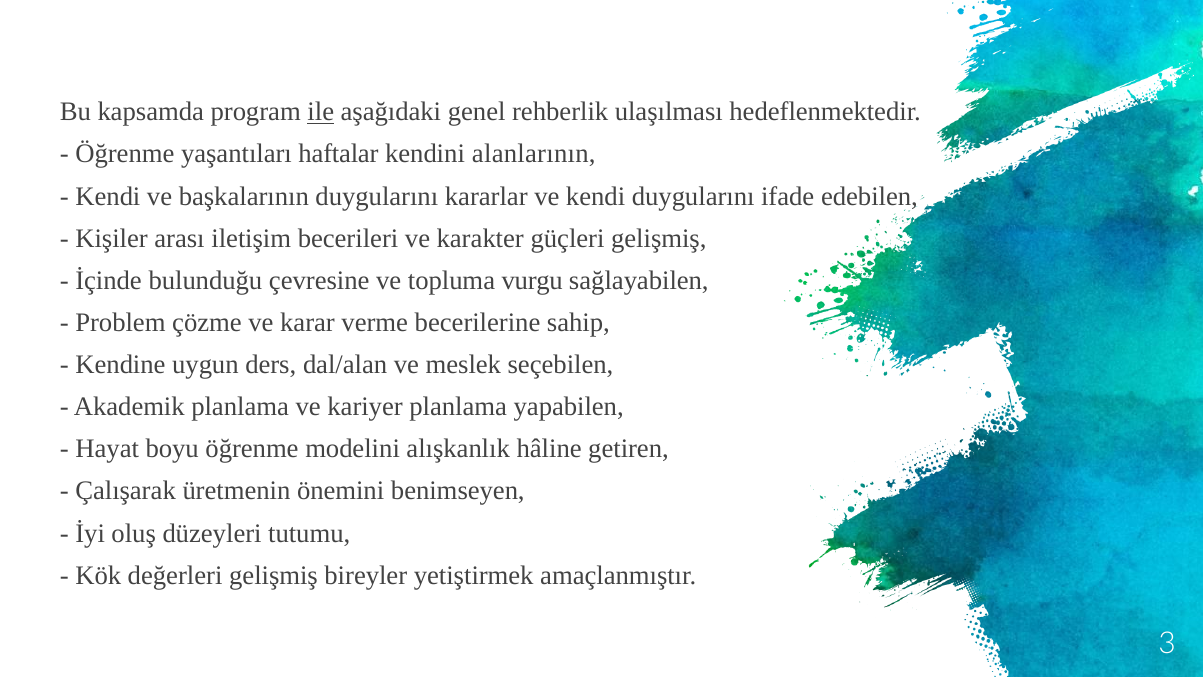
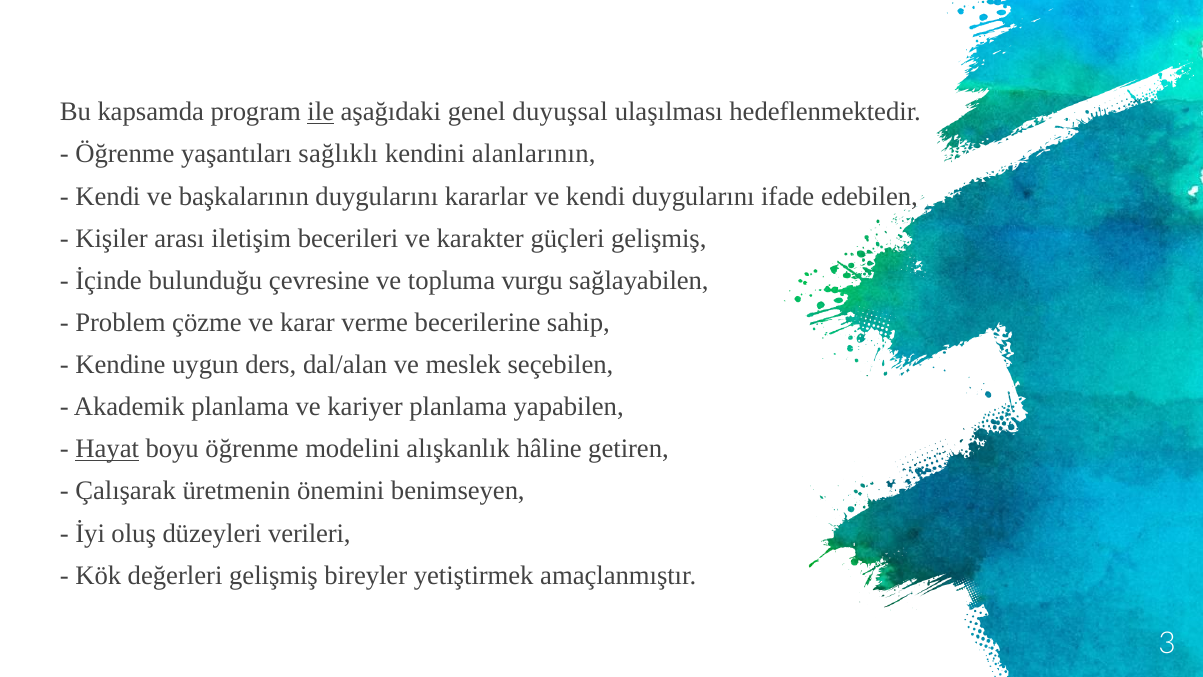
rehberlik: rehberlik -> duyuşsal
haftalar: haftalar -> sağlıklı
Hayat underline: none -> present
tutumu: tutumu -> verileri
